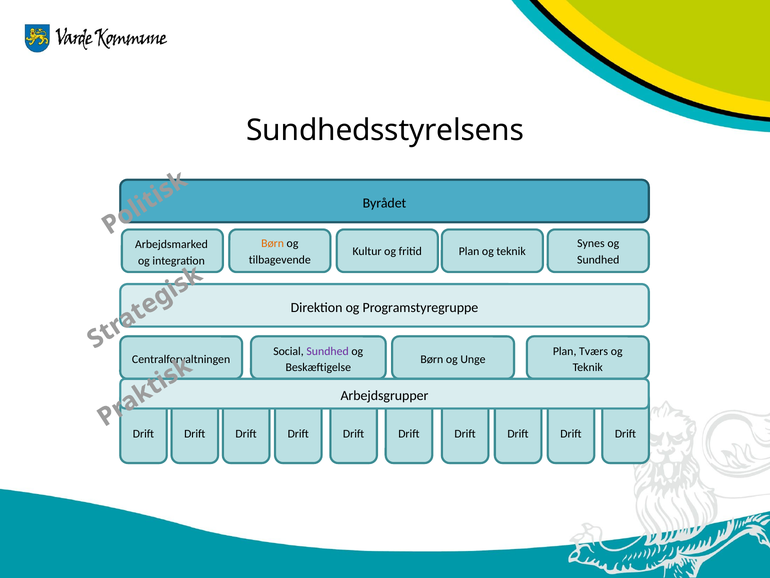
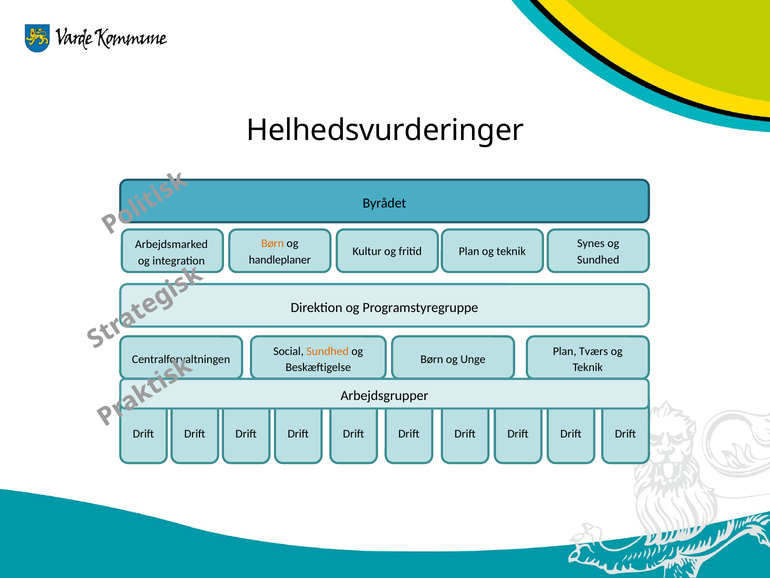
Sundhedsstyrelsens: Sundhedsstyrelsens -> Helhedsvurderinger
tilbagevende: tilbagevende -> handleplaner
Sundhed at (328, 351) colour: purple -> orange
